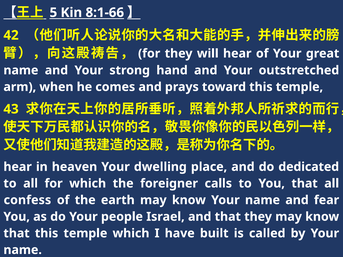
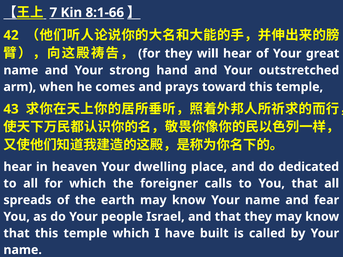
5: 5 -> 7
confess: confess -> spreads
